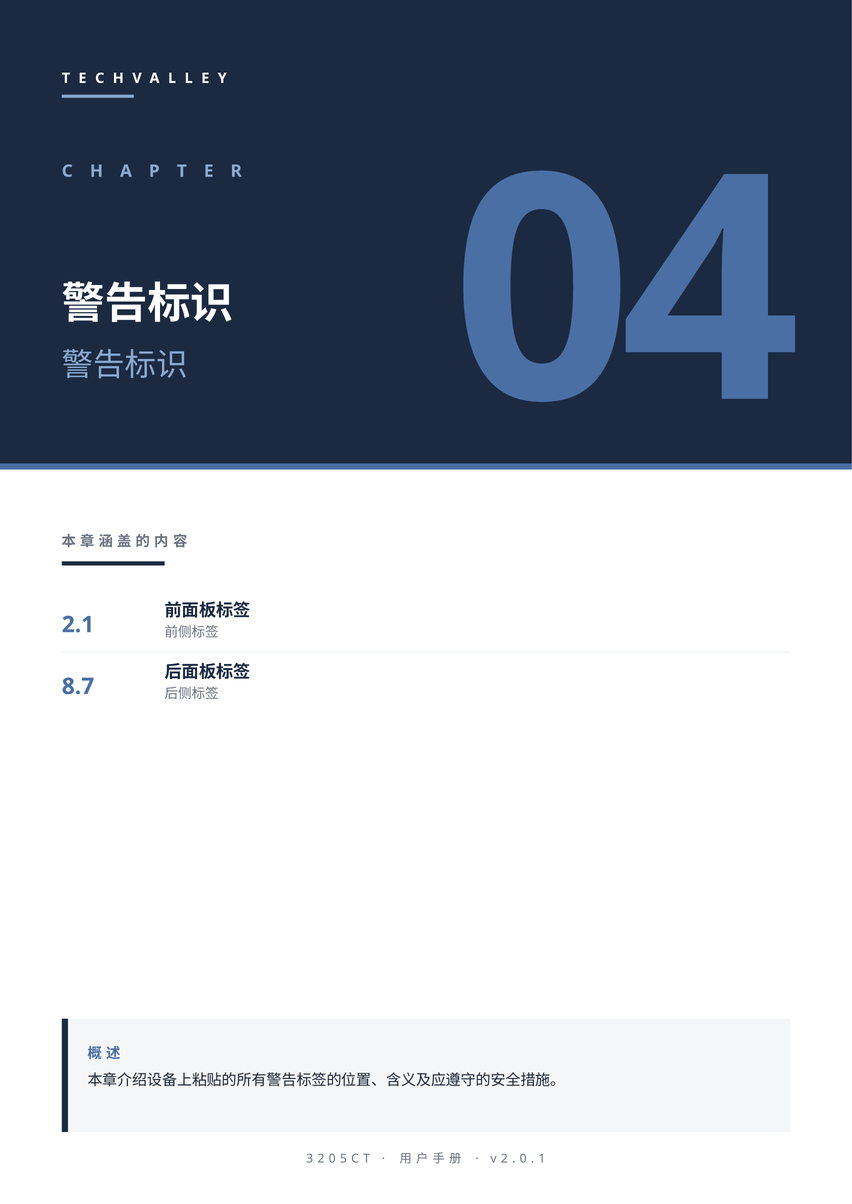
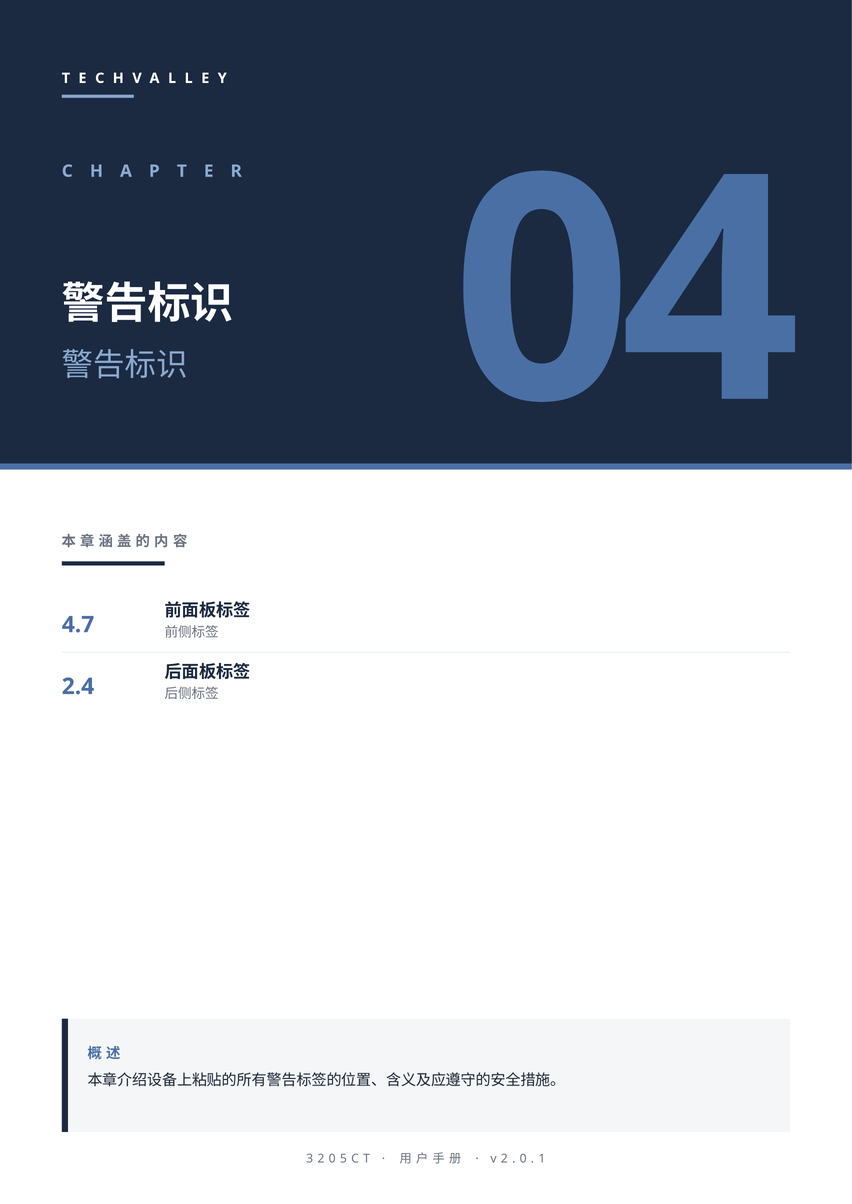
2.1: 2.1 -> 4.7
8.7: 8.7 -> 2.4
